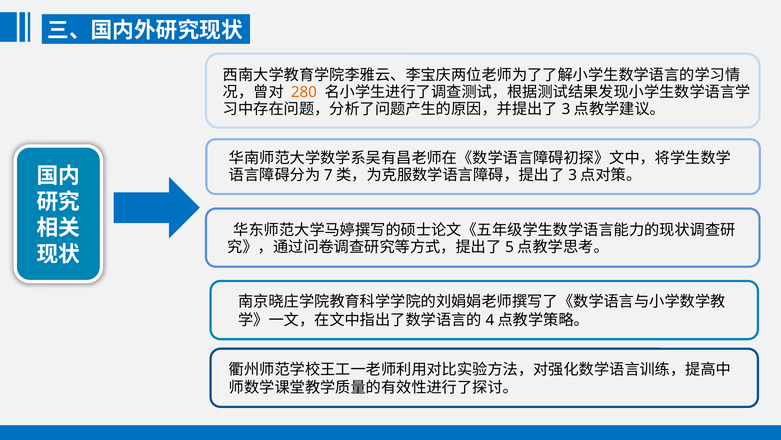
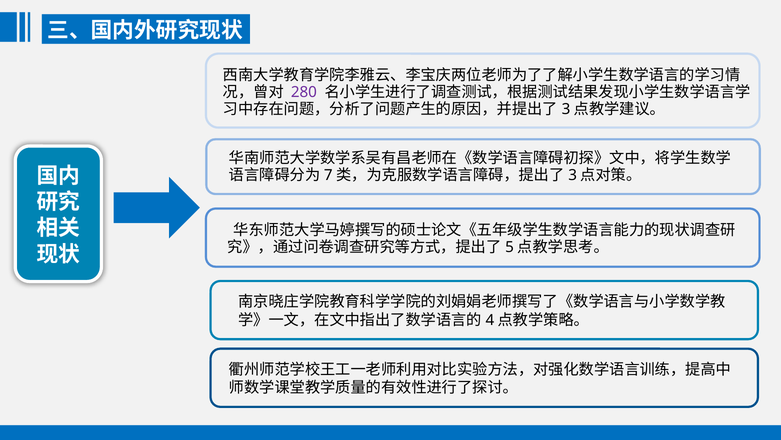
280 colour: orange -> purple
